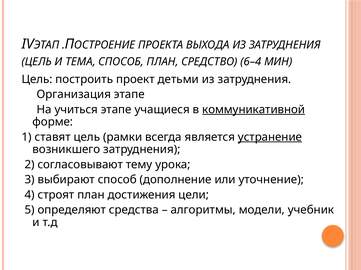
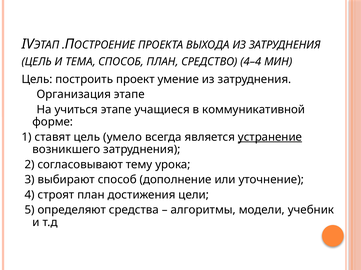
6–4: 6–4 -> 4–4
детьми: детьми -> умение
коммуникативной underline: present -> none
рамки: рамки -> умело
